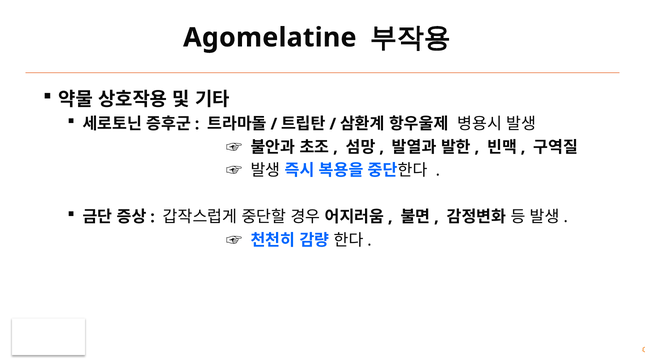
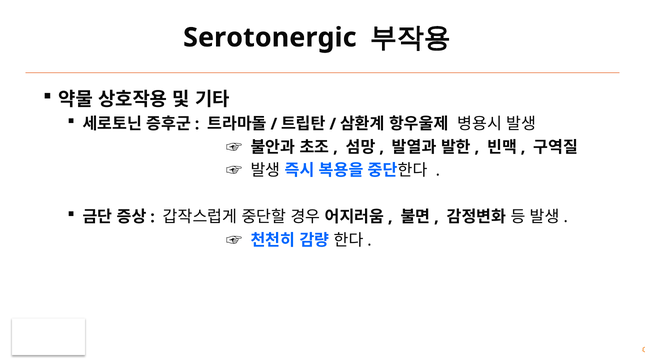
Agomelatine: Agomelatine -> Serotonergic
